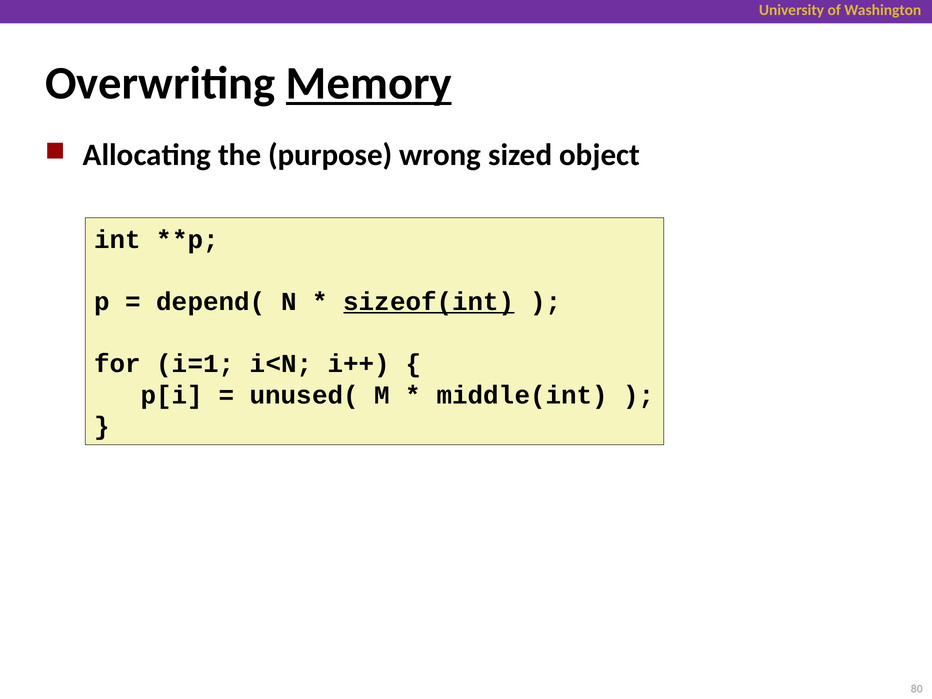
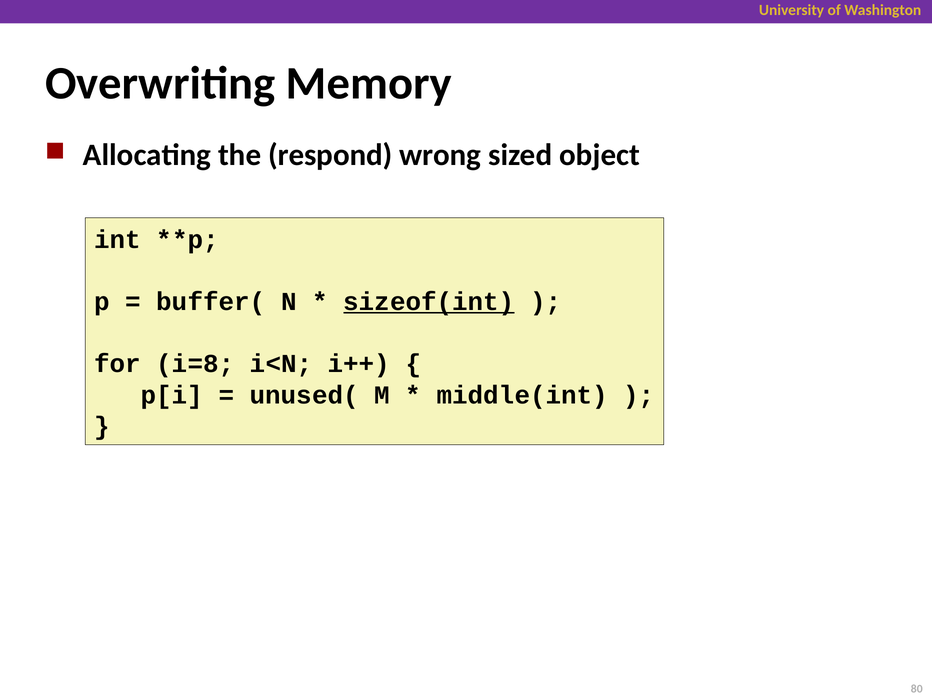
Memory underline: present -> none
purpose: purpose -> respond
depend(: depend( -> buffer(
i=1: i=1 -> i=8
